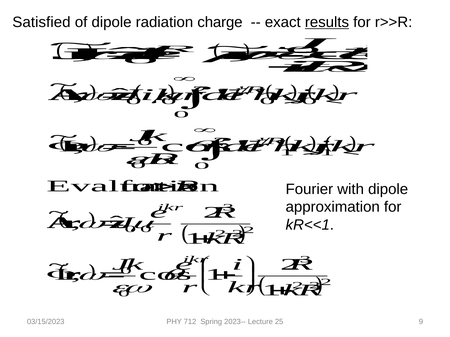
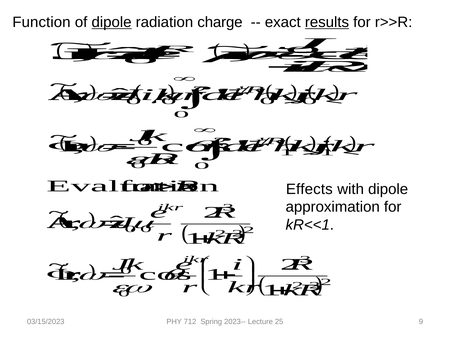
Satisfied: Satisfied -> Function
dipole at (112, 22) underline: none -> present
Fourier: Fourier -> Effects
